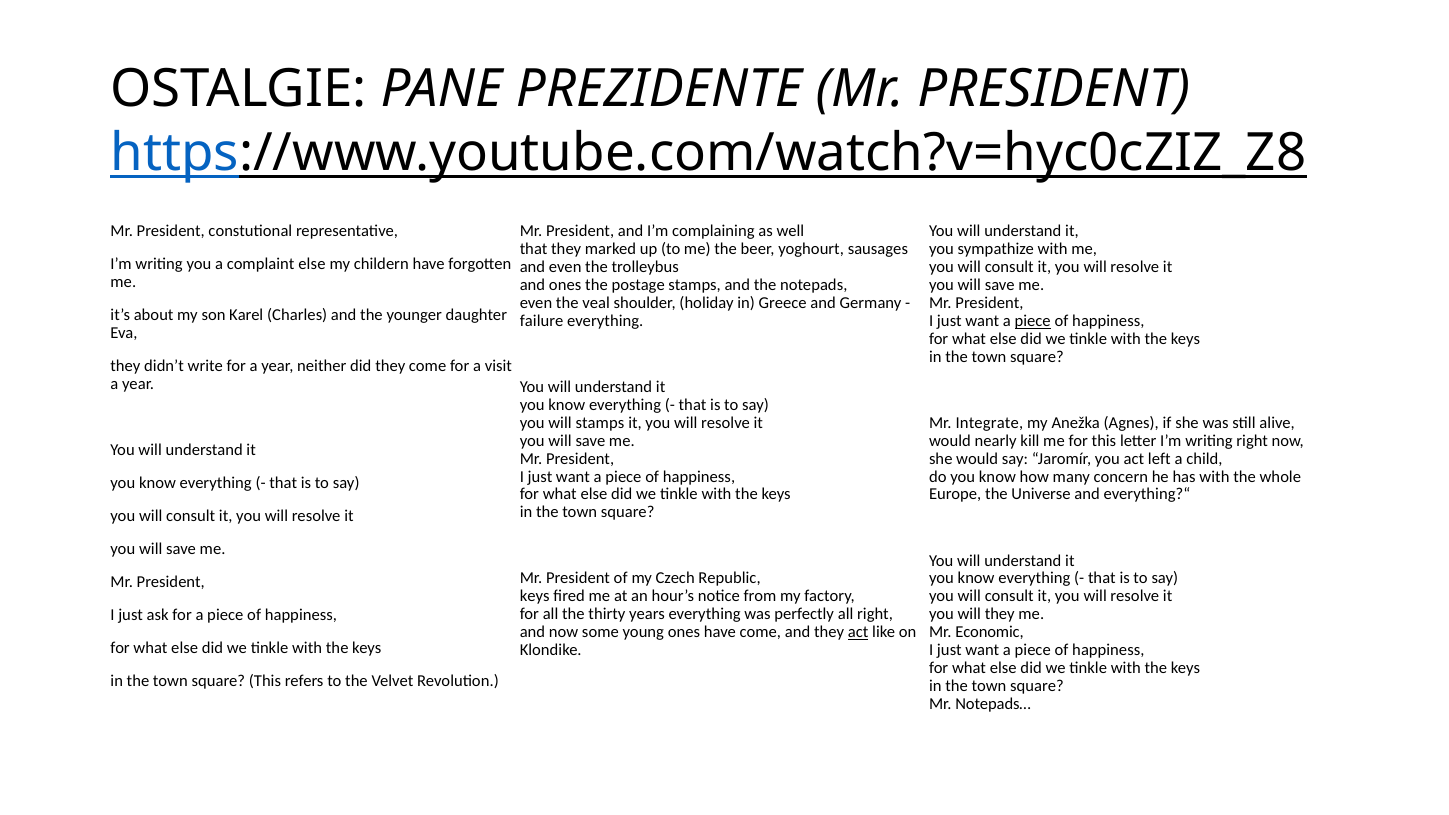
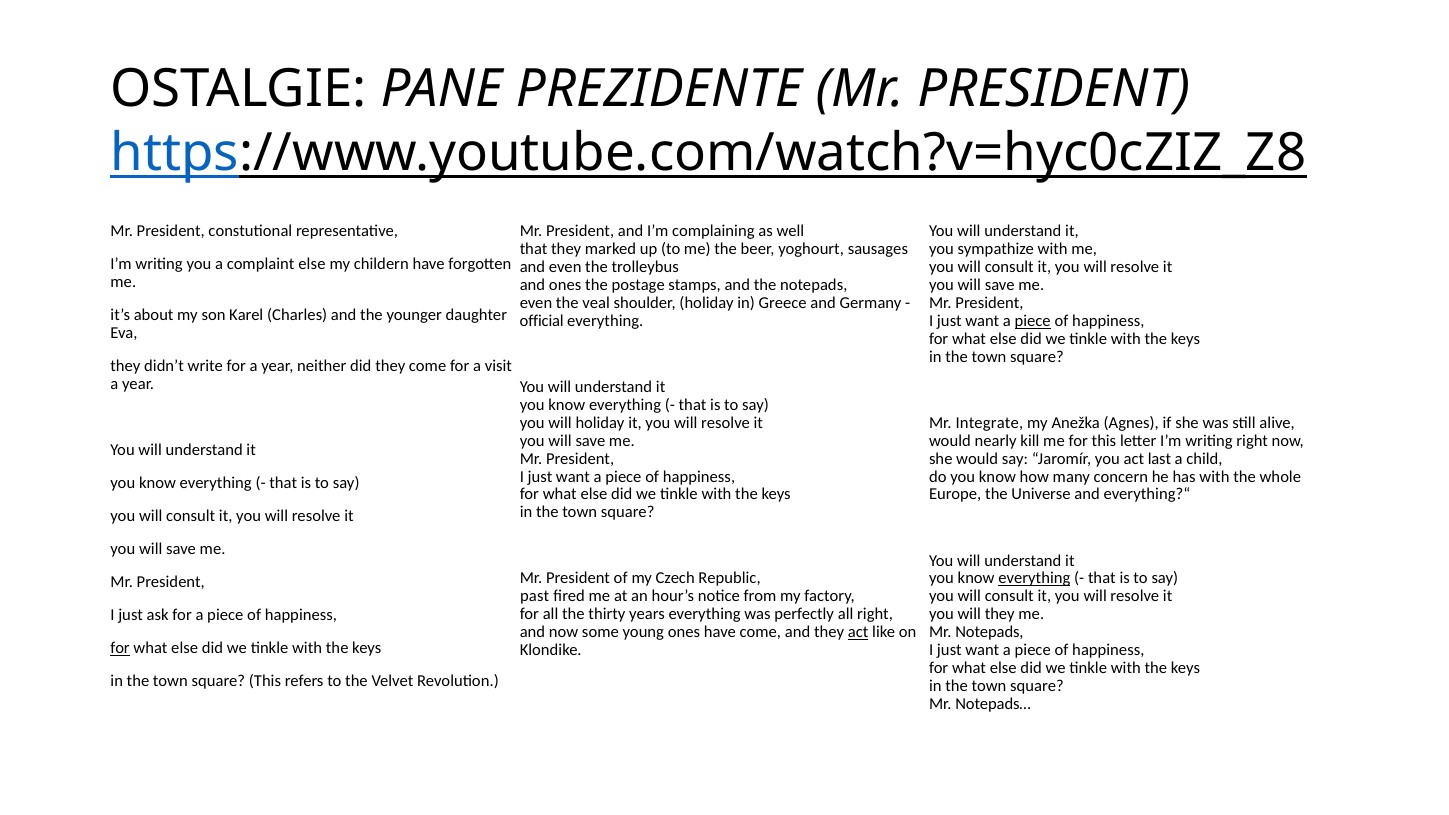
failure: failure -> official
will stamps: stamps -> holiday
left: left -> last
everything at (1034, 579) underline: none -> present
keys at (535, 596): keys -> past
Mr Economic: Economic -> Notepads
for at (120, 648) underline: none -> present
